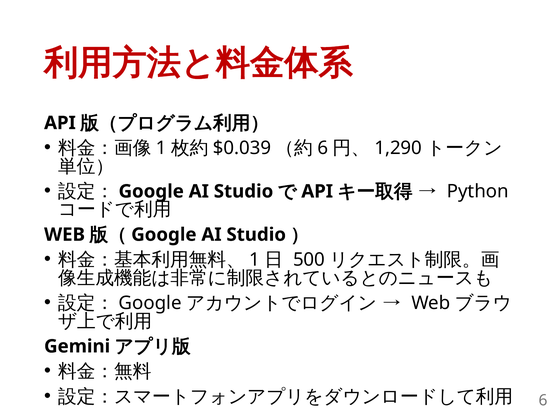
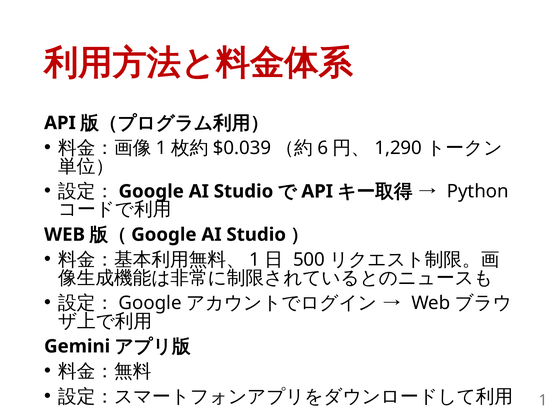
6 at (543, 400): 6 -> 1
